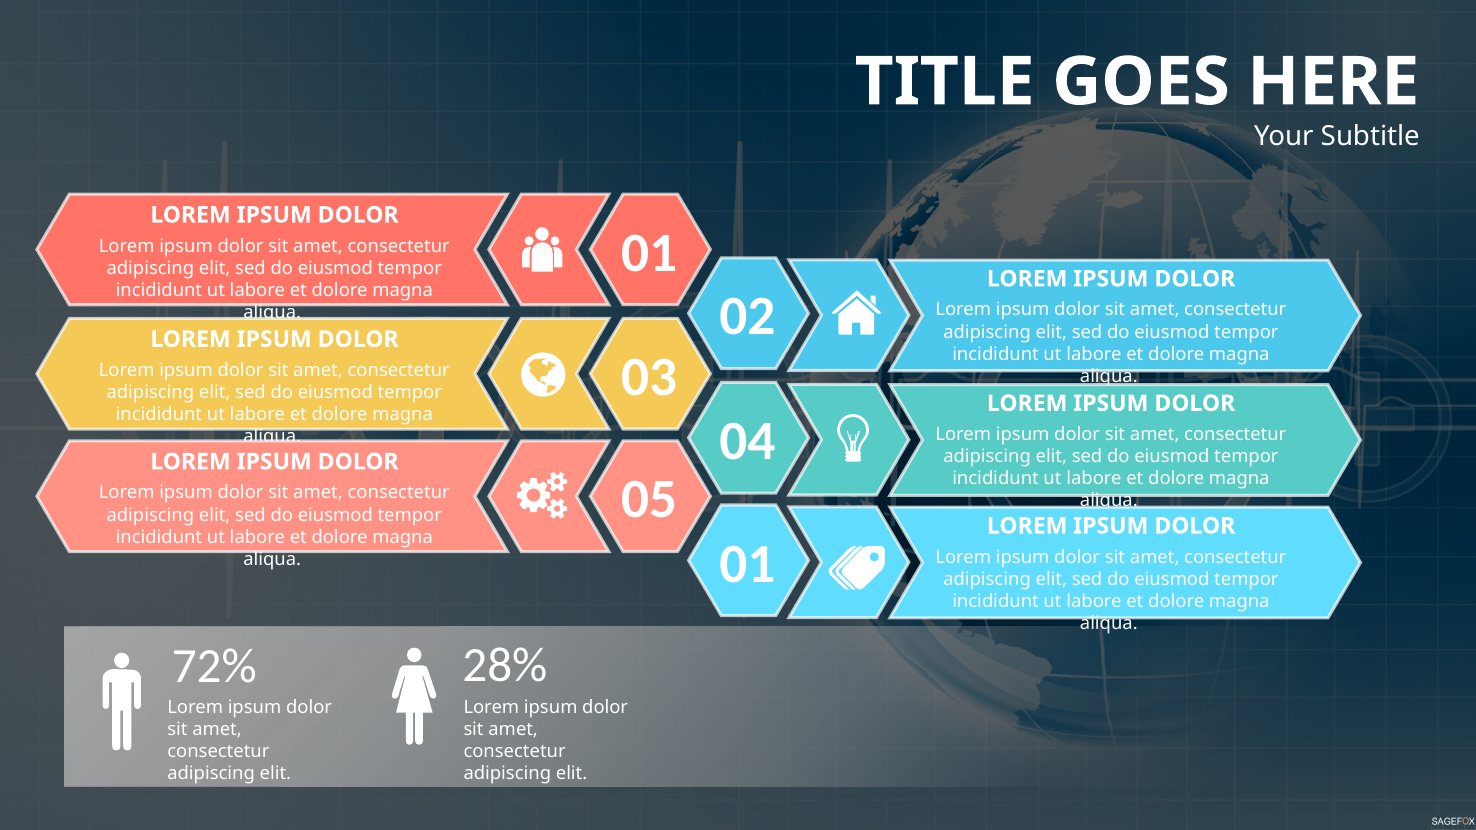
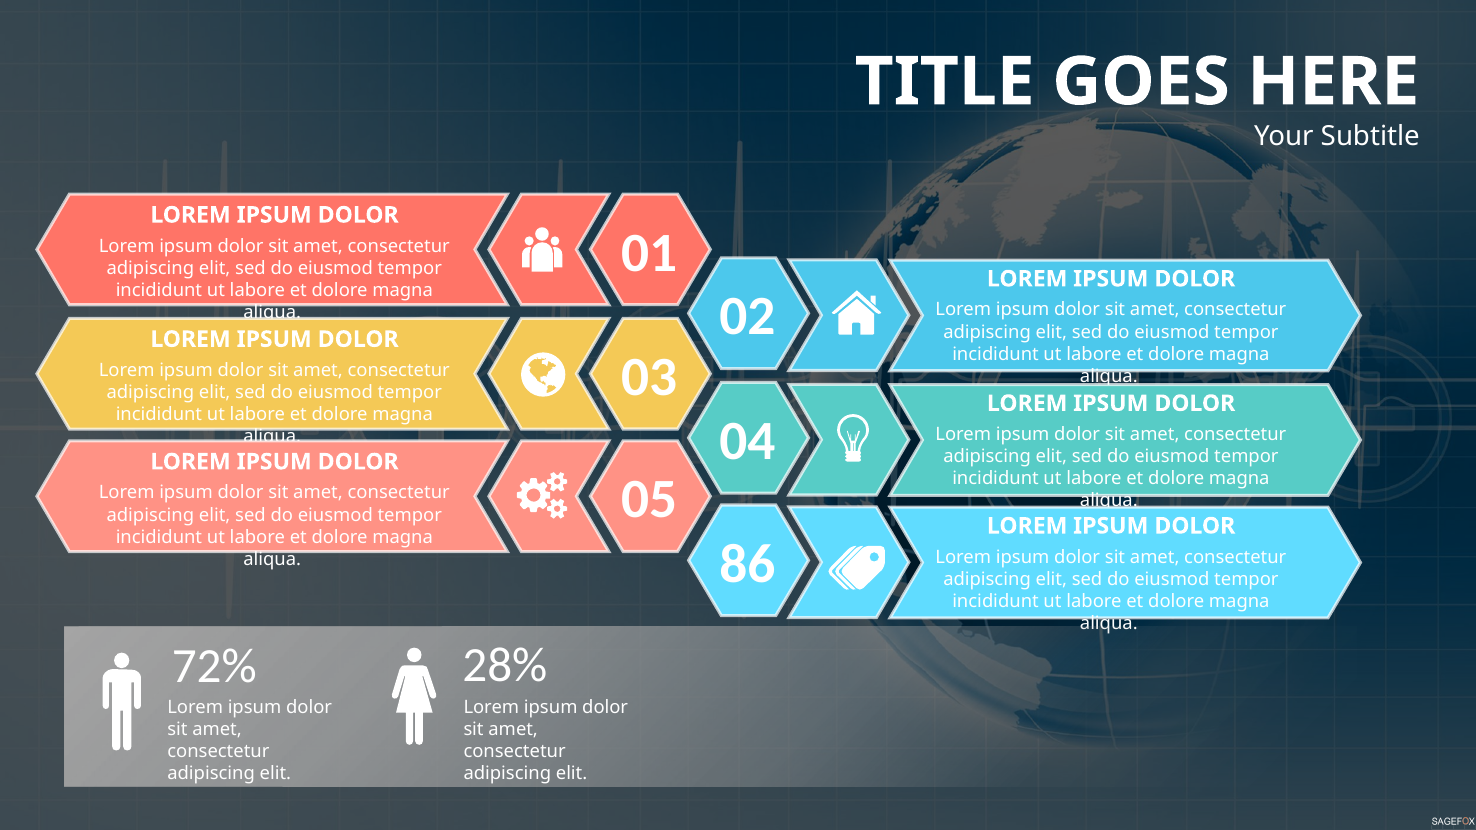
aliqua 01: 01 -> 86
